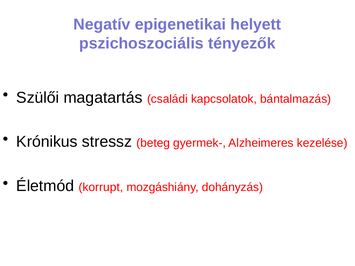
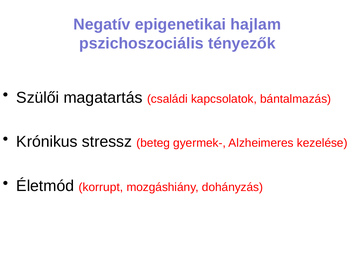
helyett: helyett -> hajlam
